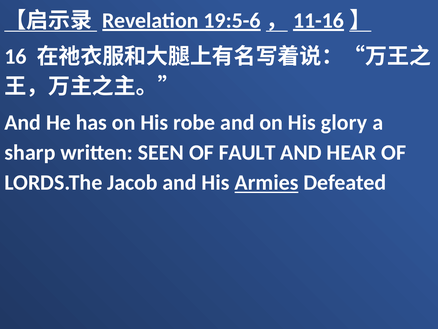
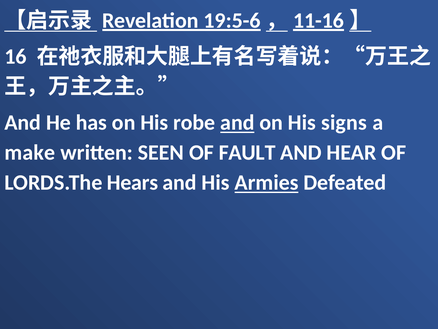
and at (237, 123) underline: none -> present
glory: glory -> signs
sharp: sharp -> make
Jacob: Jacob -> Hears
